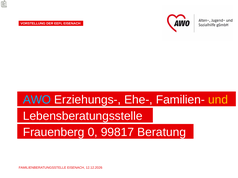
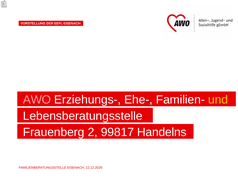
AWO colour: light blue -> pink
0: 0 -> 2
Beratung: Beratung -> Handelns
